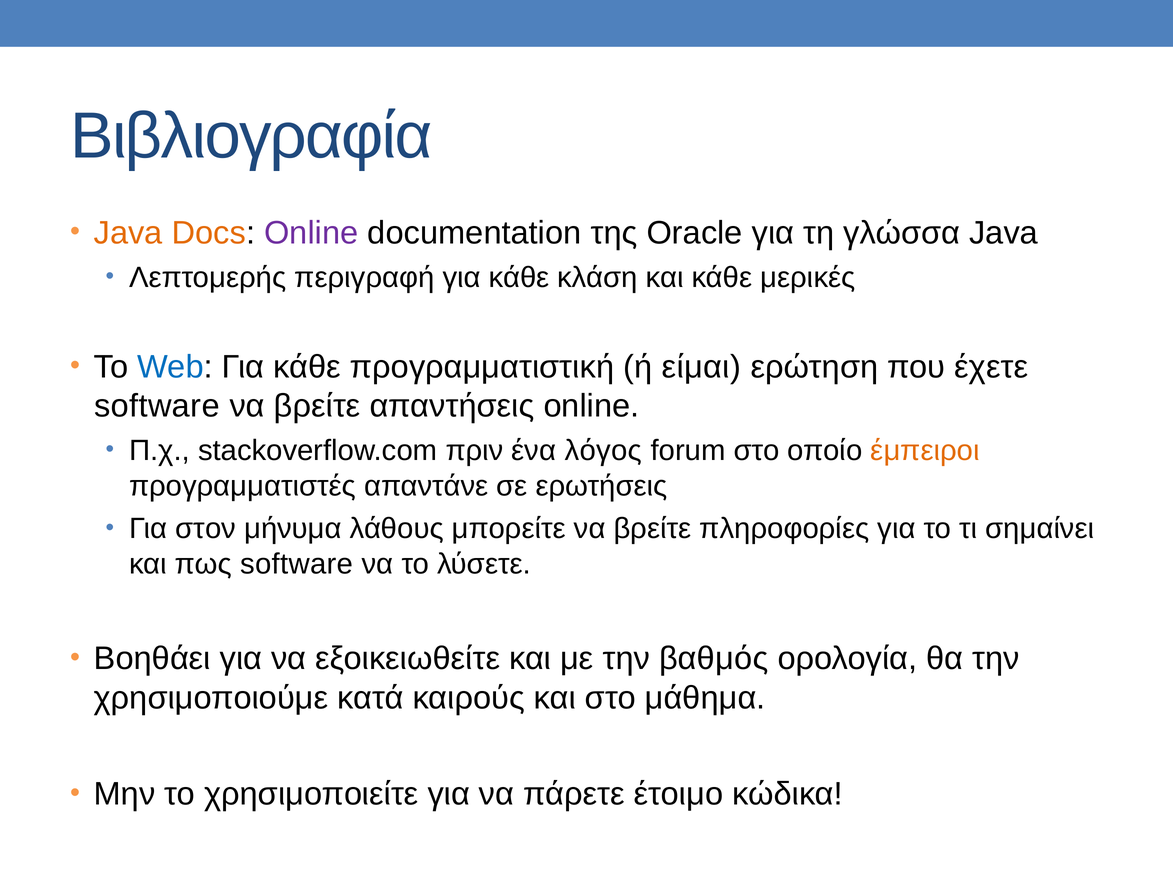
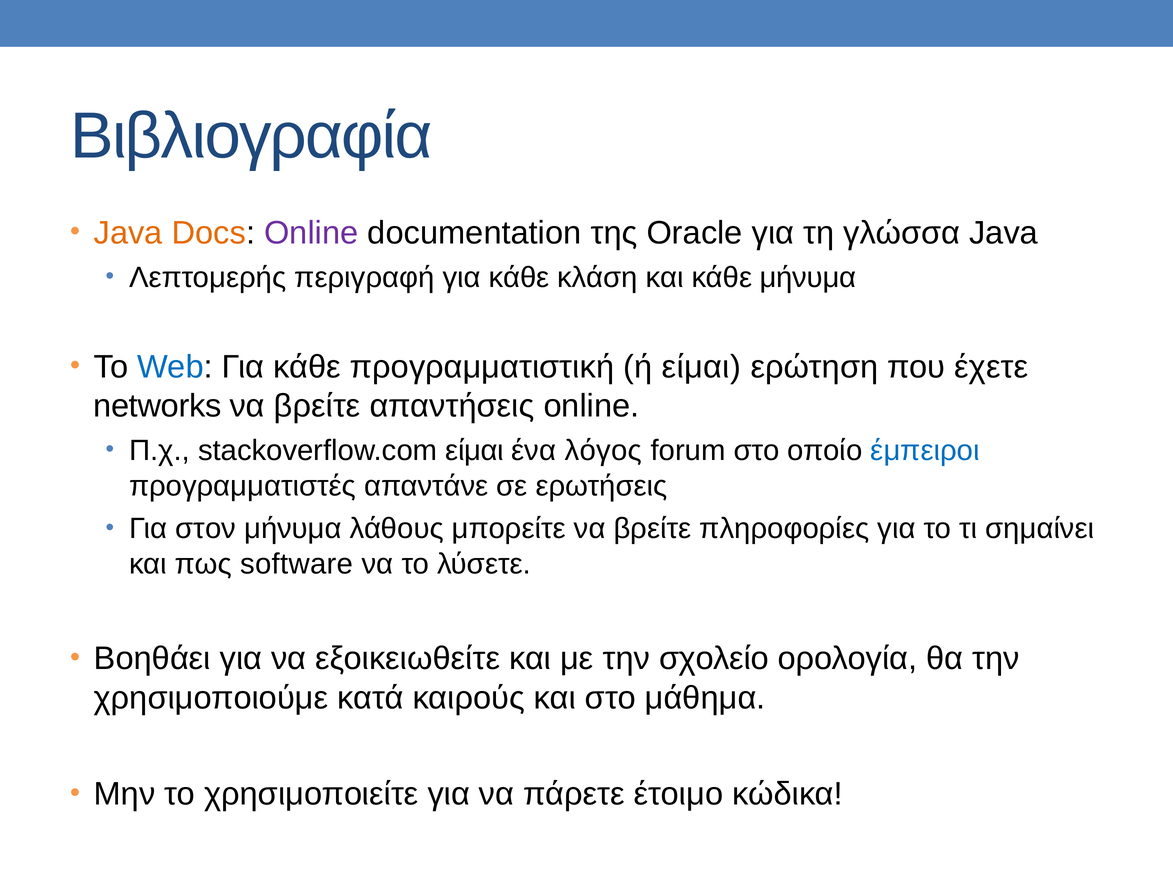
κάθε μερικές: μερικές -> μήνυμα
software at (157, 406): software -> networks
stackoverflow.com πριν: πριν -> είμαι
έμπειροι colour: orange -> blue
βαθμός: βαθμός -> σχολείο
